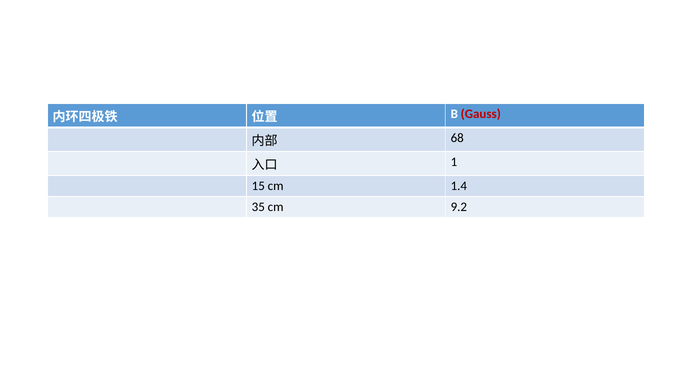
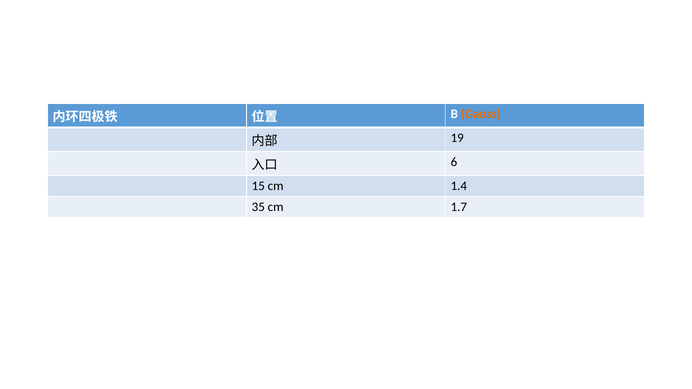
Gauss colour: red -> orange
68: 68 -> 19
1: 1 -> 6
9.2: 9.2 -> 1.7
